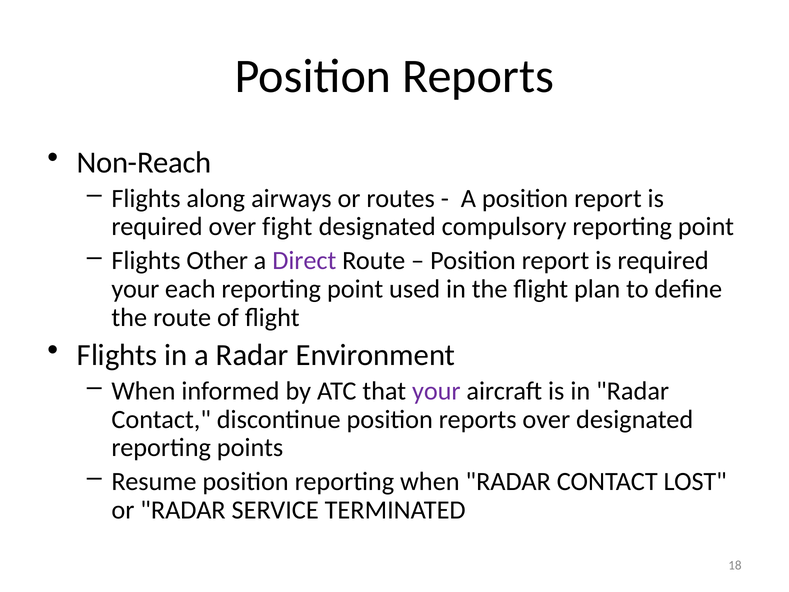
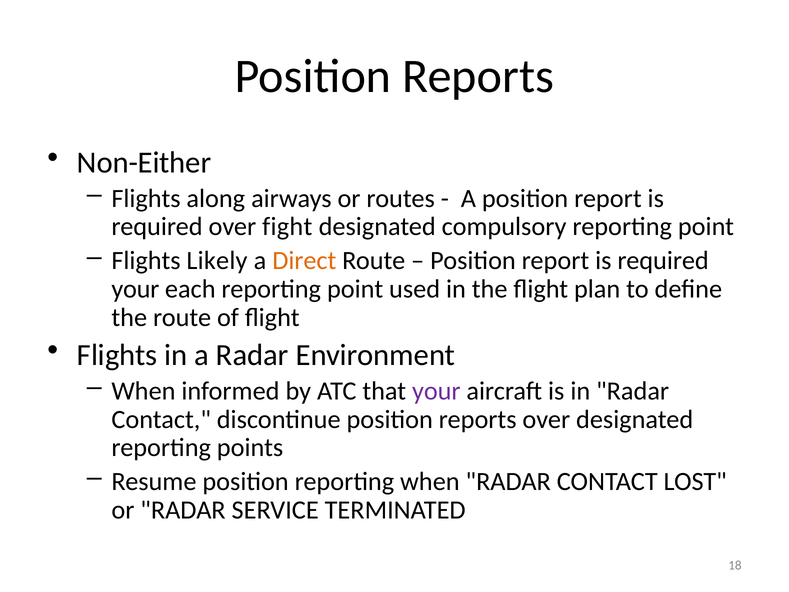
Non-Reach: Non-Reach -> Non-Either
Other: Other -> Likely
Direct colour: purple -> orange
